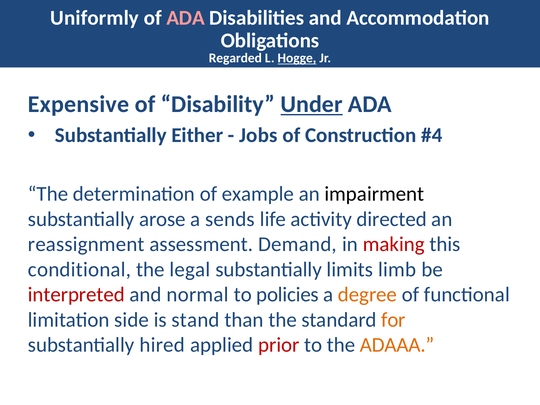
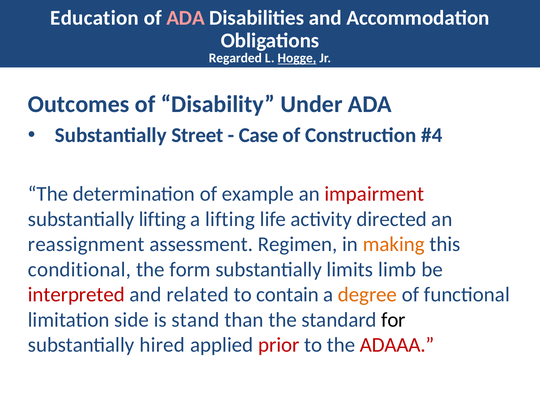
Uniformly: Uniformly -> Education
Expensive: Expensive -> Outcomes
Under underline: present -> none
Either: Either -> Street
Jobs: Jobs -> Case
impairment colour: black -> red
substantially arose: arose -> lifting
a sends: sends -> lifting
Demand: Demand -> Regimen
making colour: red -> orange
legal: legal -> form
normal: normal -> related
policies: policies -> contain
for colour: orange -> black
ADAAA colour: orange -> red
